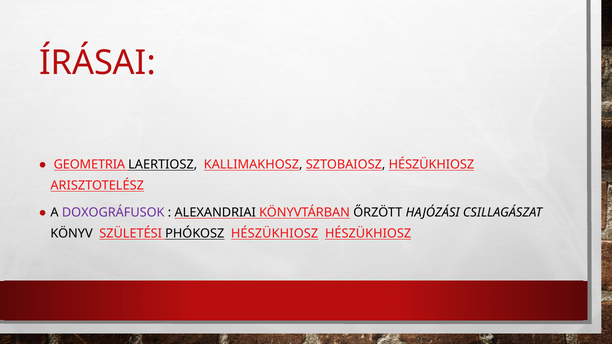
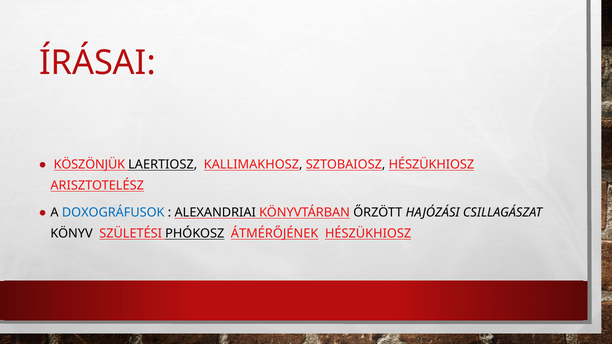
GEOMETRIA: GEOMETRIA -> KÖSZÖNJÜK
DOXOGRÁFUSOK colour: purple -> blue
PHÓKOSZ HÉSZÜKHIOSZ: HÉSZÜKHIOSZ -> ÁTMÉRŐJÉNEK
